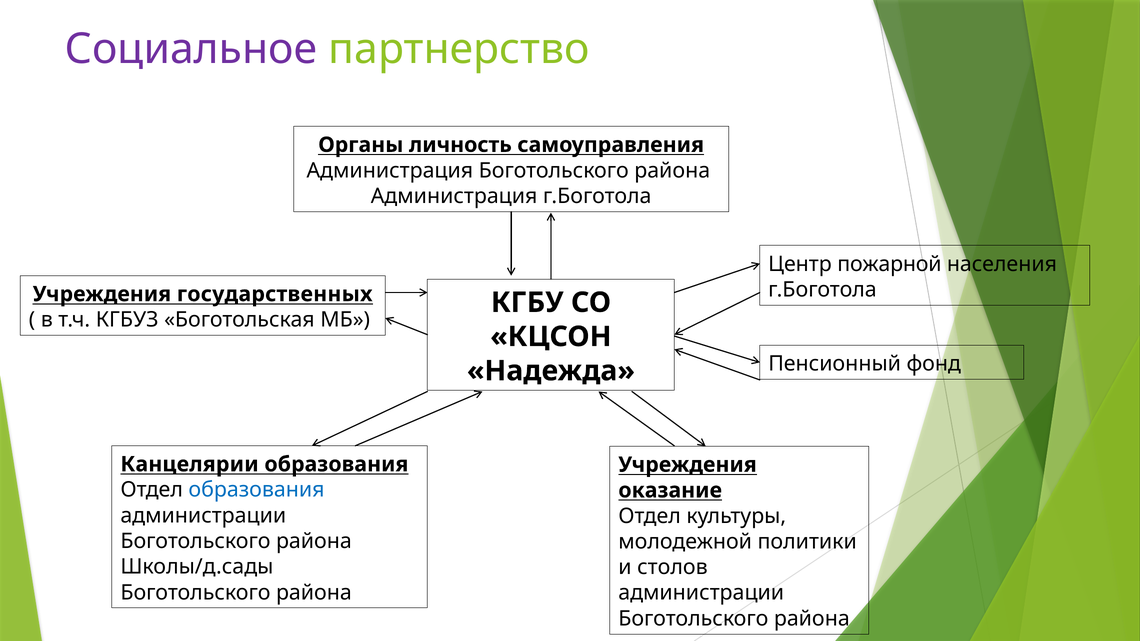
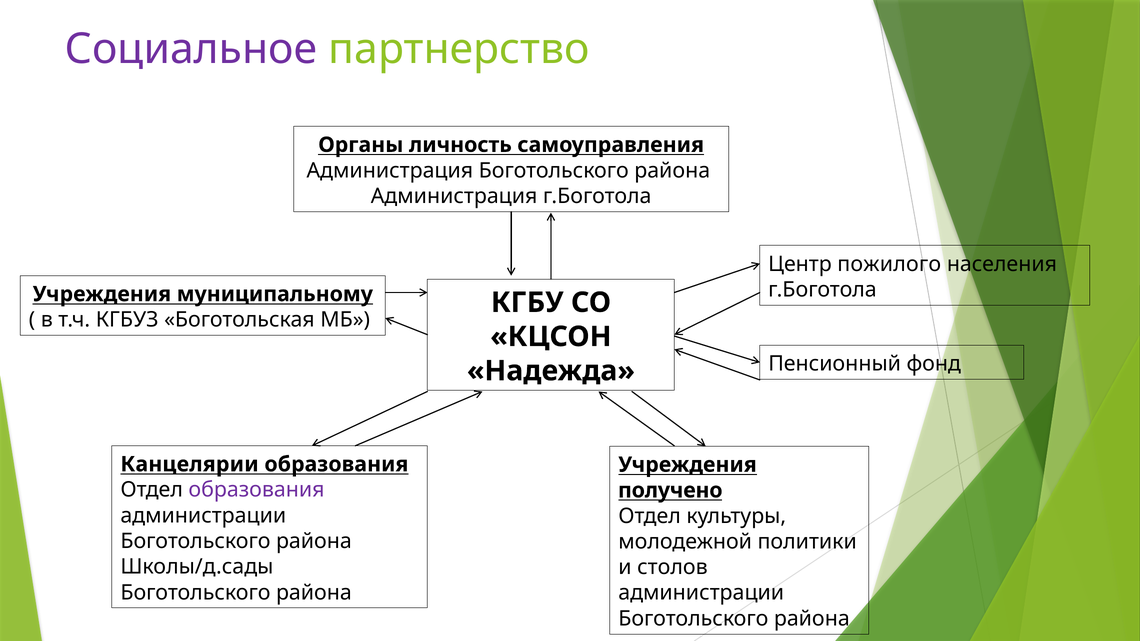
пожарной: пожарной -> пожилого
государственных: государственных -> муниципальному
образования at (257, 490) colour: blue -> purple
оказание: оказание -> получено
